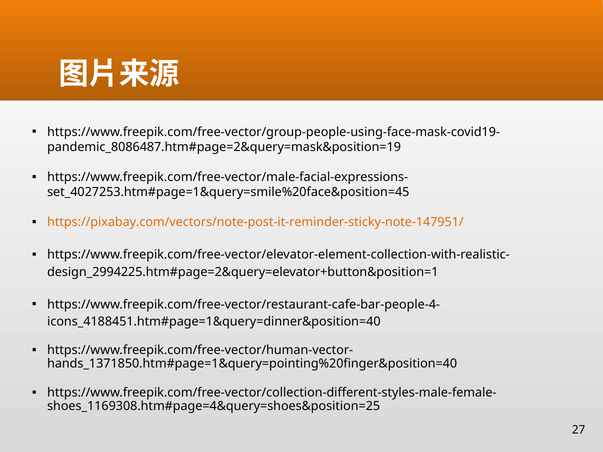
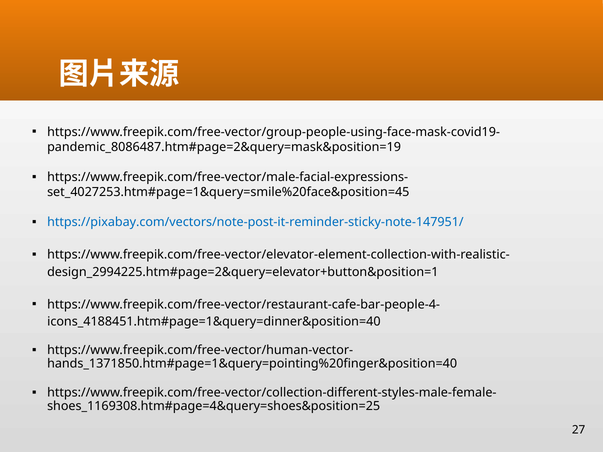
https://pixabay.com/vectors/note-post-it-reminder-sticky-note-147951/ colour: orange -> blue
